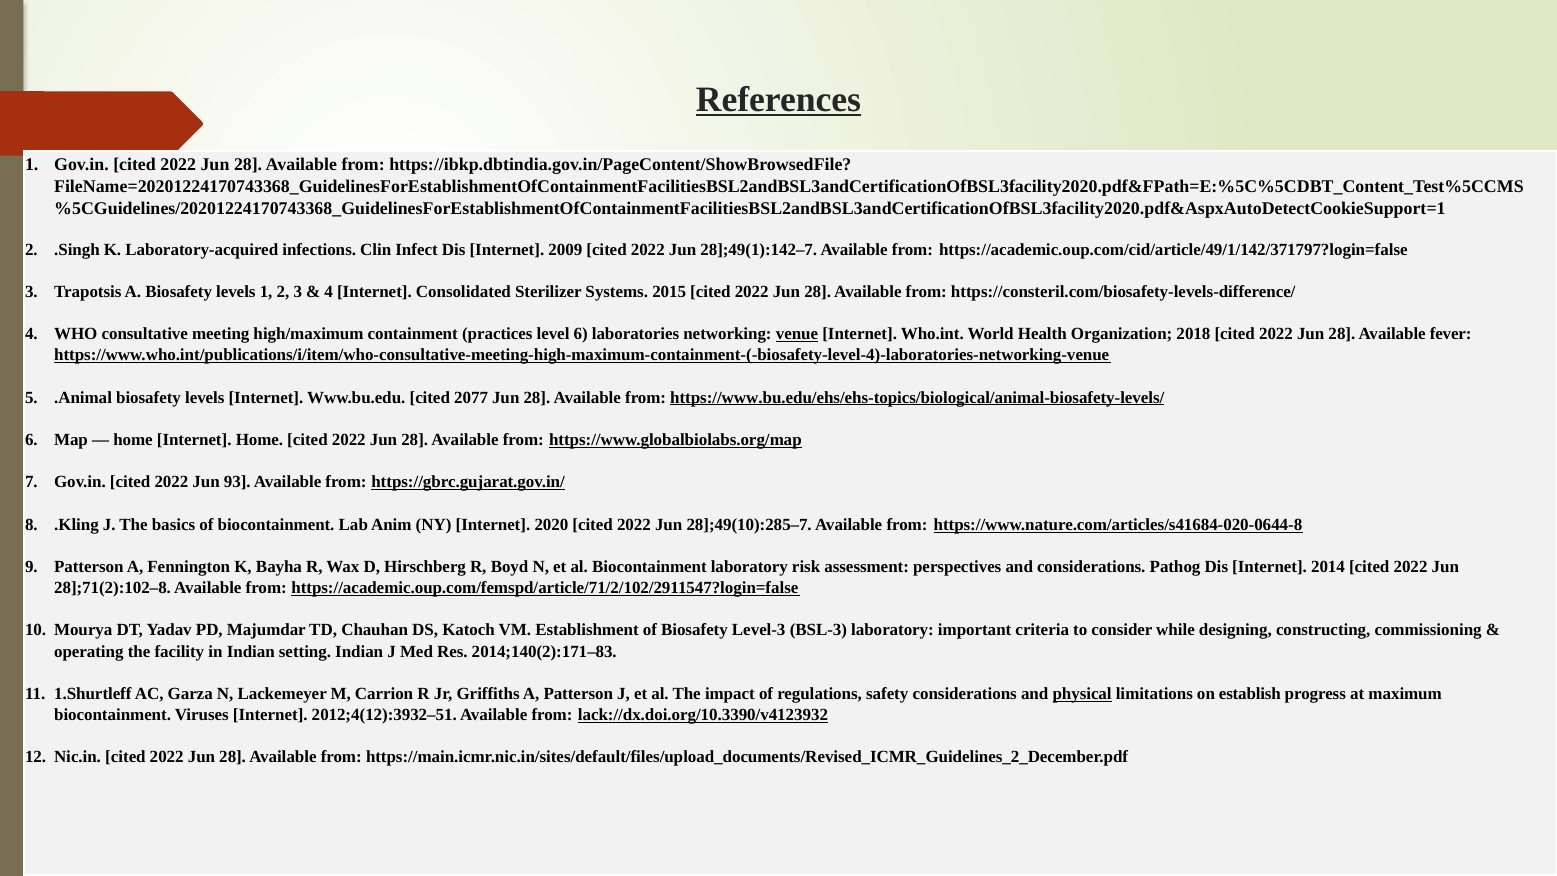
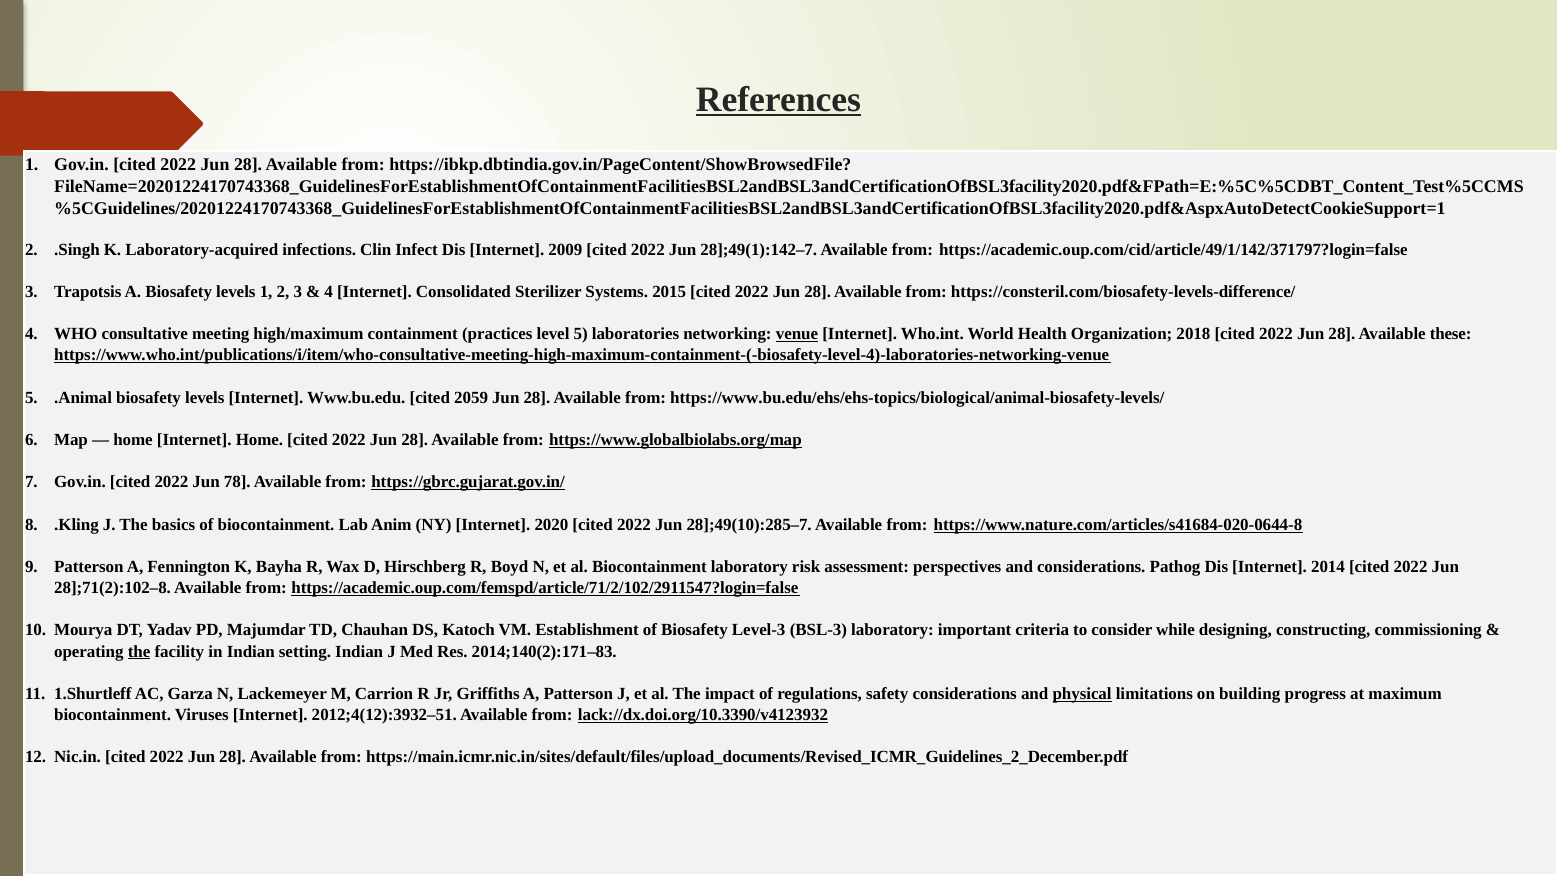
level 6: 6 -> 5
fever: fever -> these
2077: 2077 -> 2059
https://www.bu.edu/ehs/ehs-topics/biological/animal-biosafety-levels/ underline: present -> none
93: 93 -> 78
the at (139, 651) underline: none -> present
establish: establish -> building
